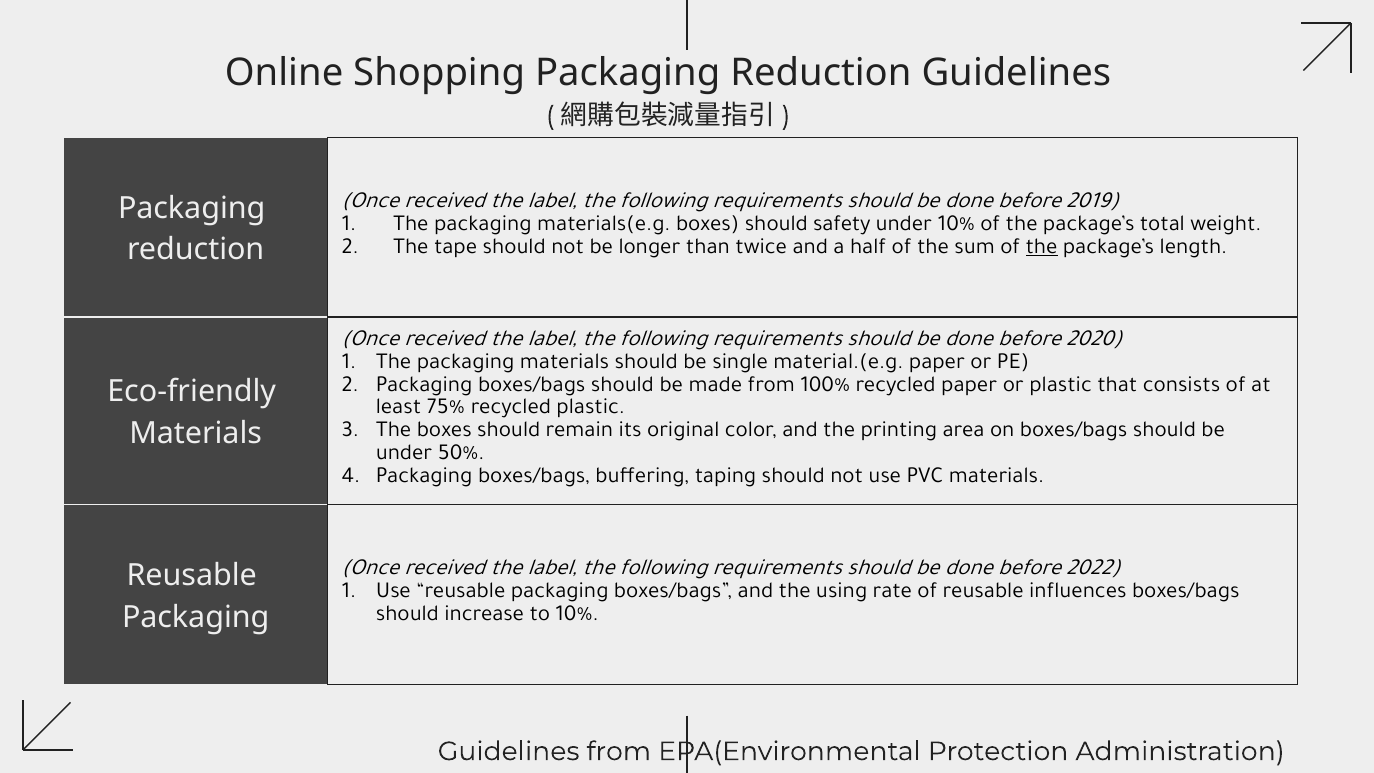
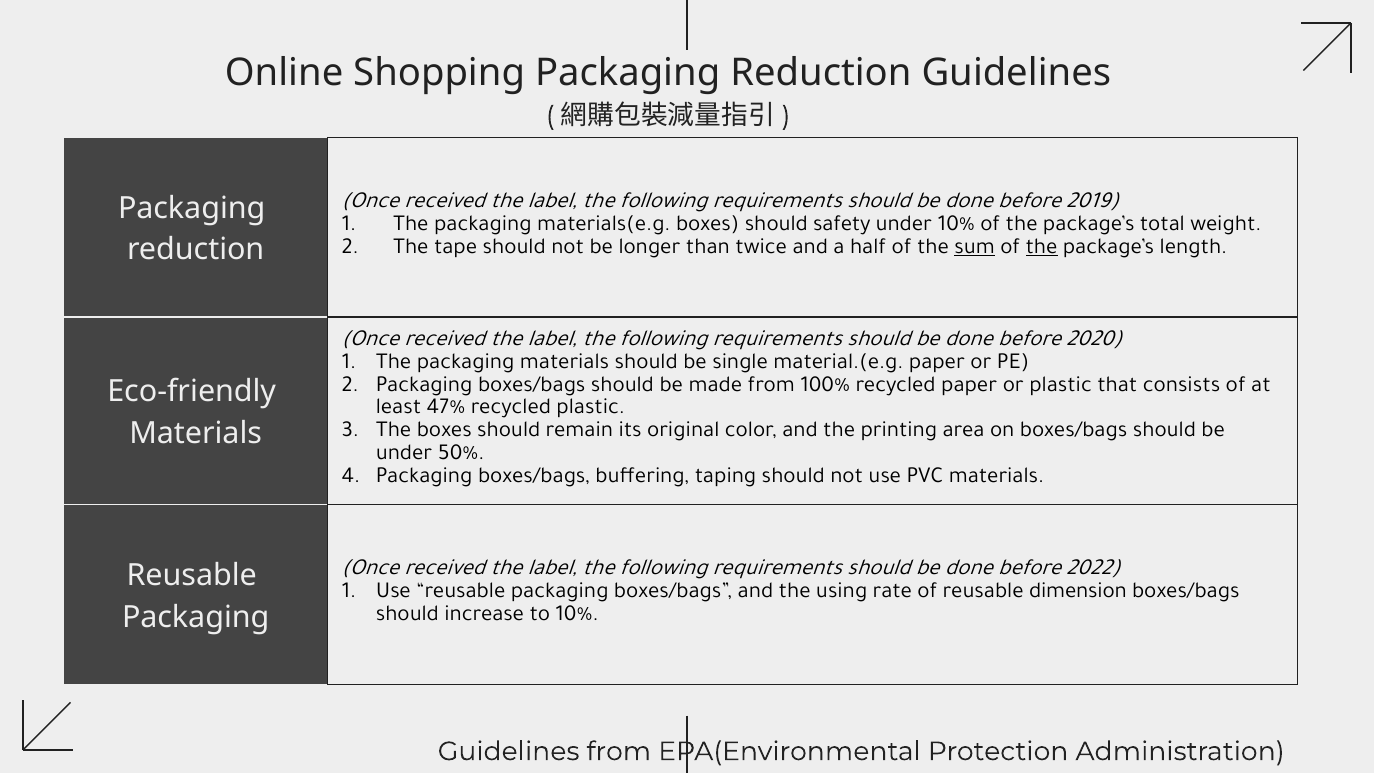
sum underline: none -> present
75%: 75% -> 47%
influences: influences -> dimension
